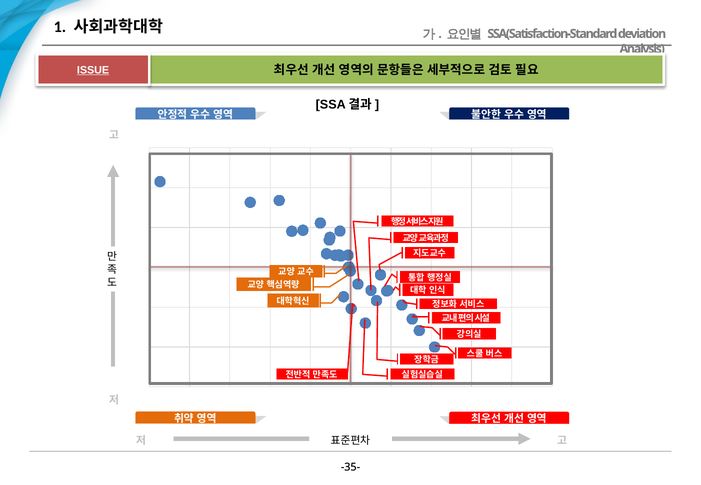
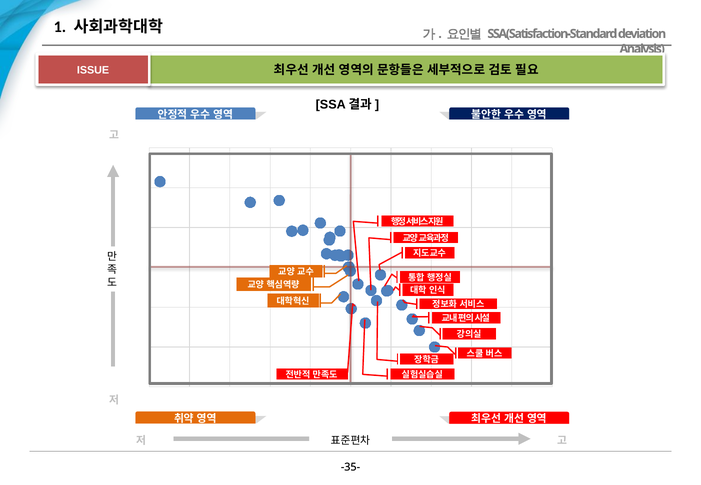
ISSUE underline: present -> none
